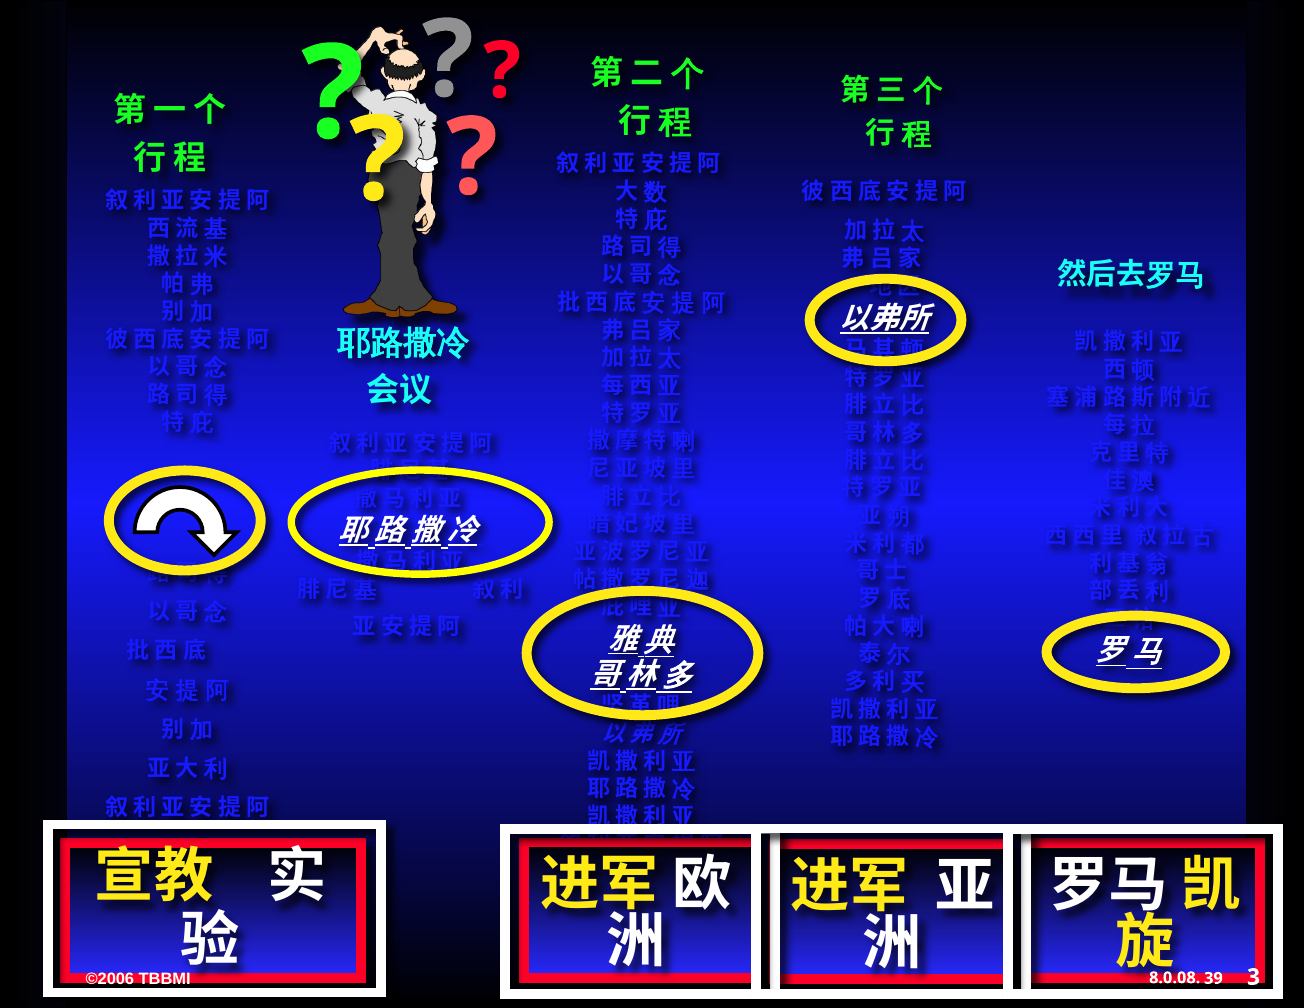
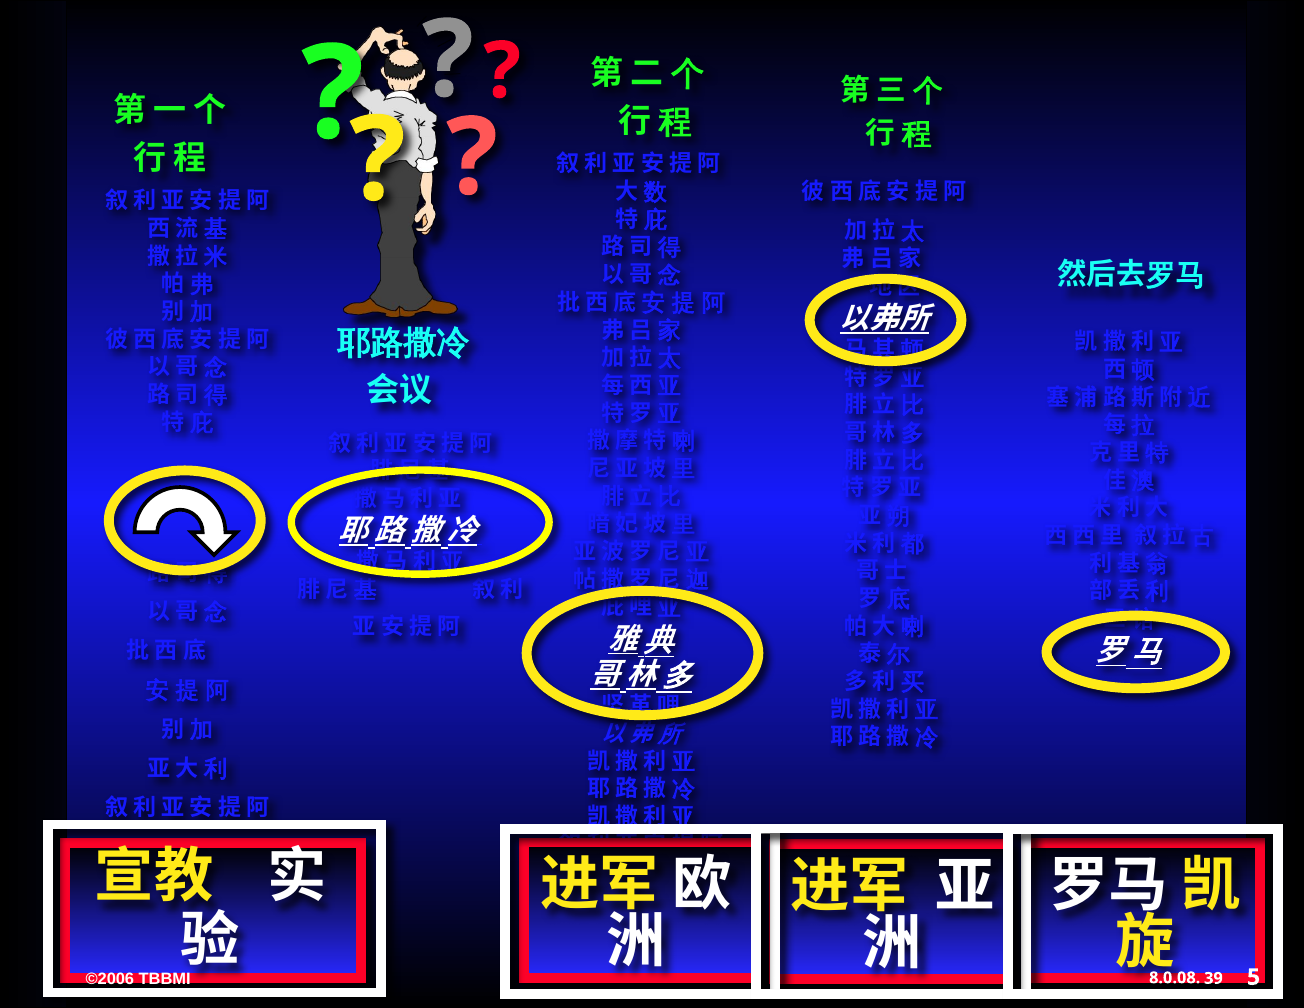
3: 3 -> 5
